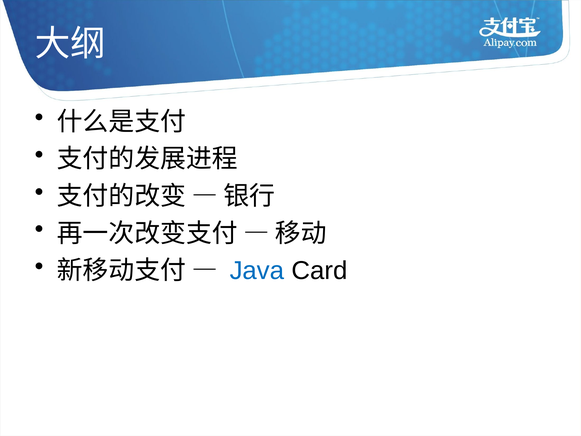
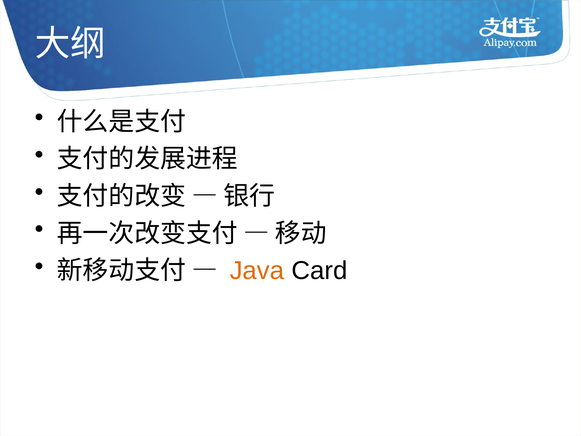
Java colour: blue -> orange
